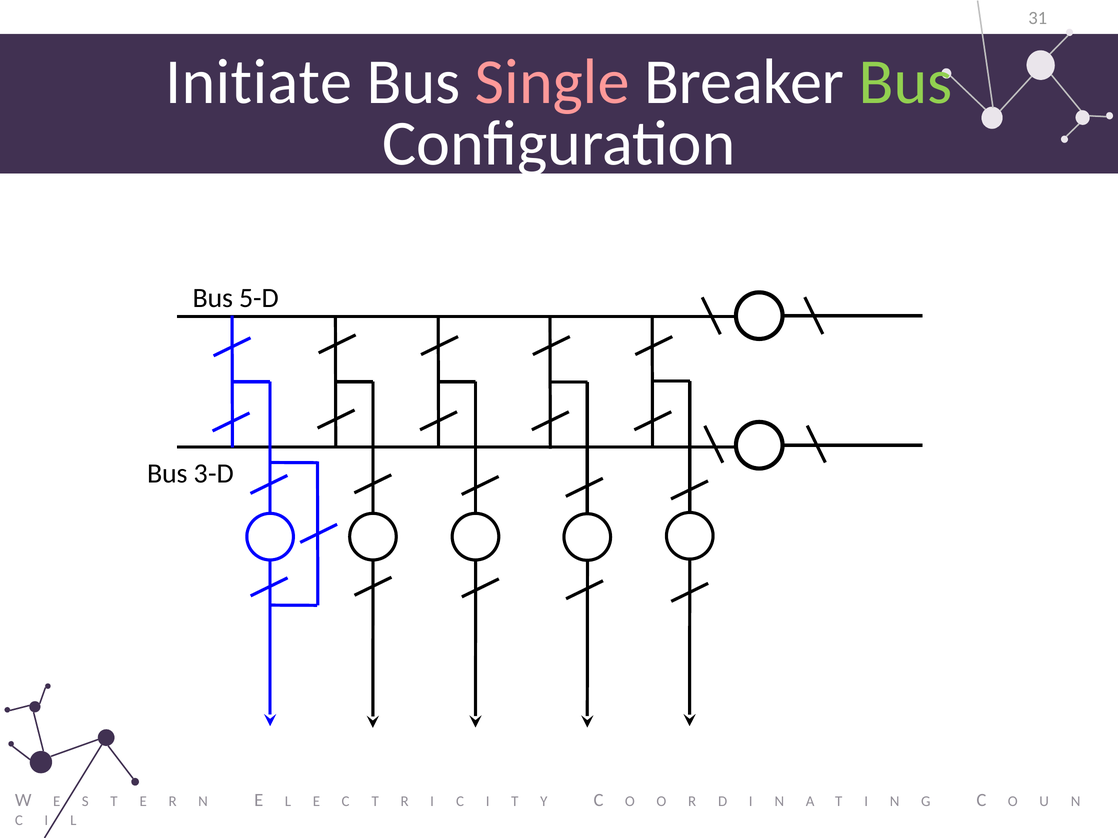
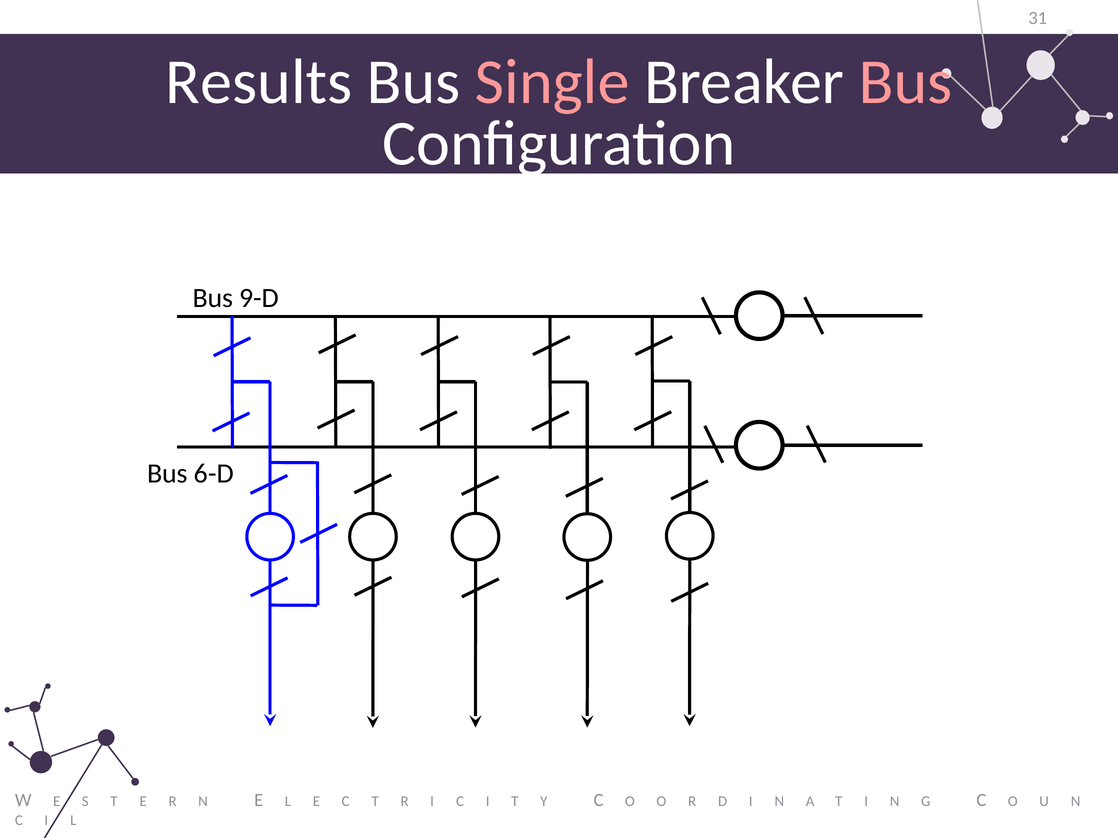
Initiate: Initiate -> Results
Bus at (906, 82) colour: light green -> pink
5-D: 5-D -> 9-D
3-D: 3-D -> 6-D
